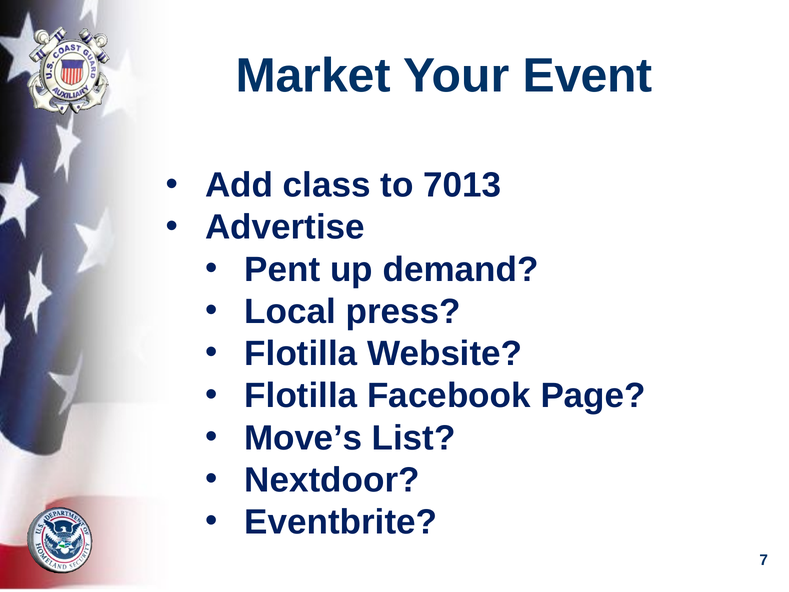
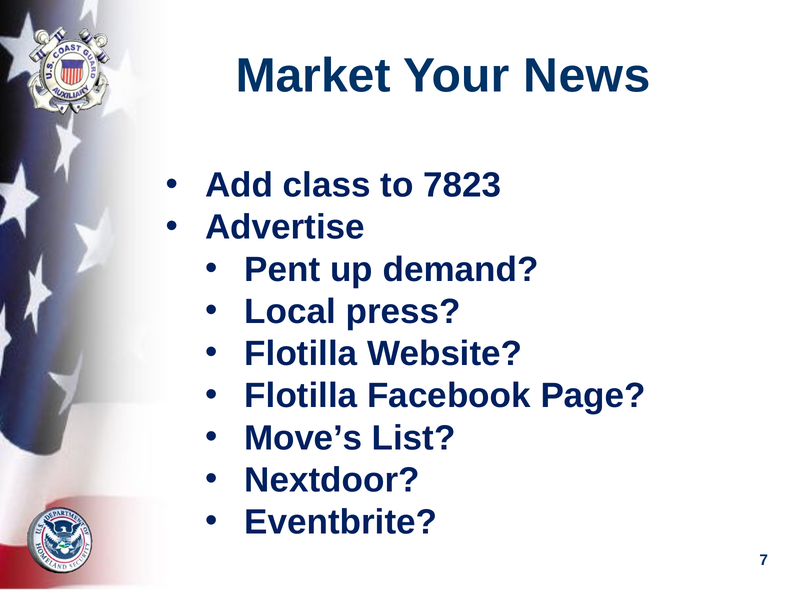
Event: Event -> News
7013: 7013 -> 7823
